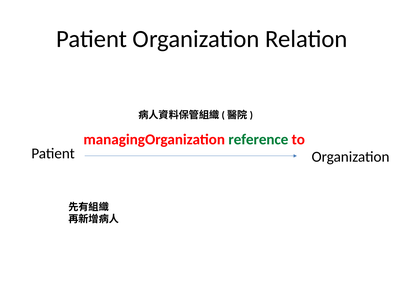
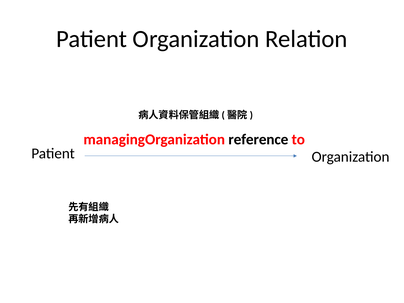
reference colour: green -> black
